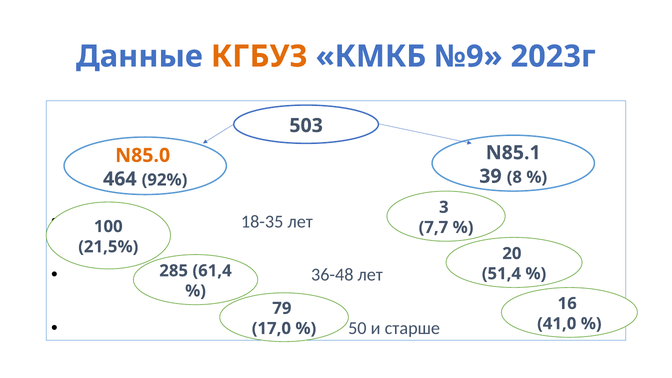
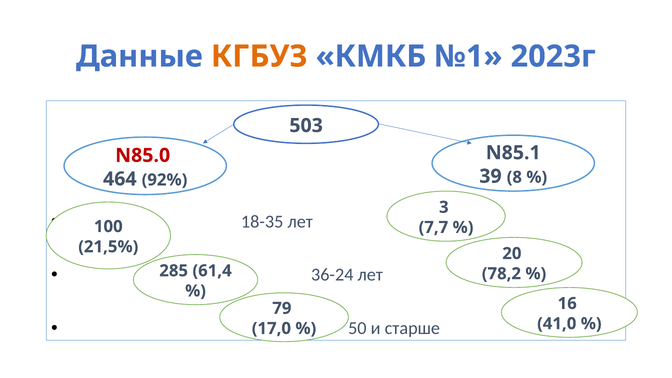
№9: №9 -> №1
N85.0 colour: orange -> red
36-48: 36-48 -> 36-24
51,4: 51,4 -> 78,2
